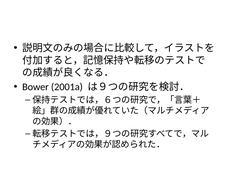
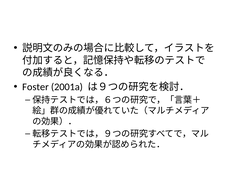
Bower: Bower -> Foster
